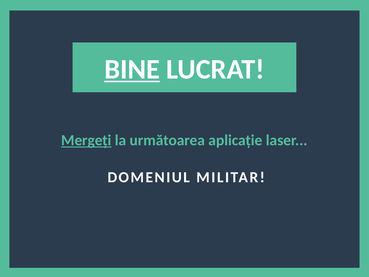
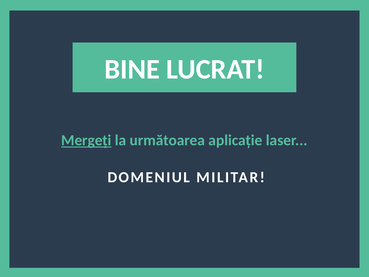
BINE underline: present -> none
